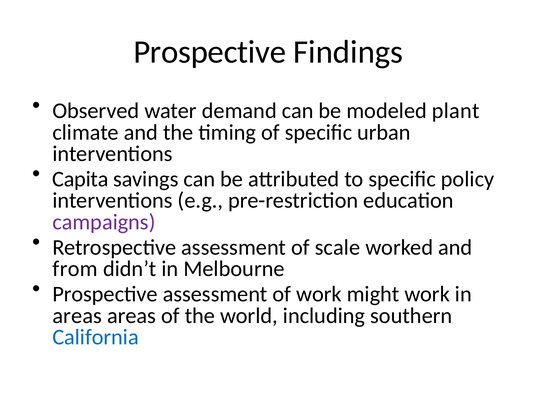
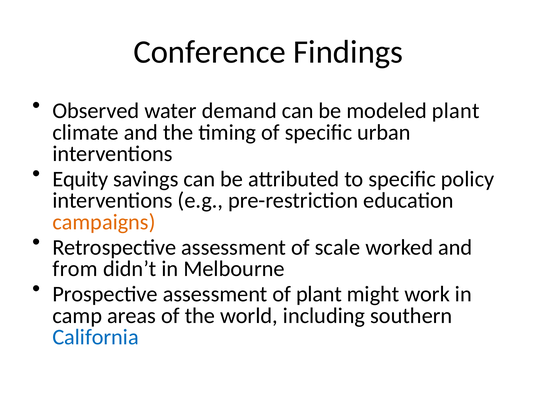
Prospective at (210, 52): Prospective -> Conference
Capita: Capita -> Equity
campaigns colour: purple -> orange
of work: work -> plant
areas at (77, 315): areas -> camp
